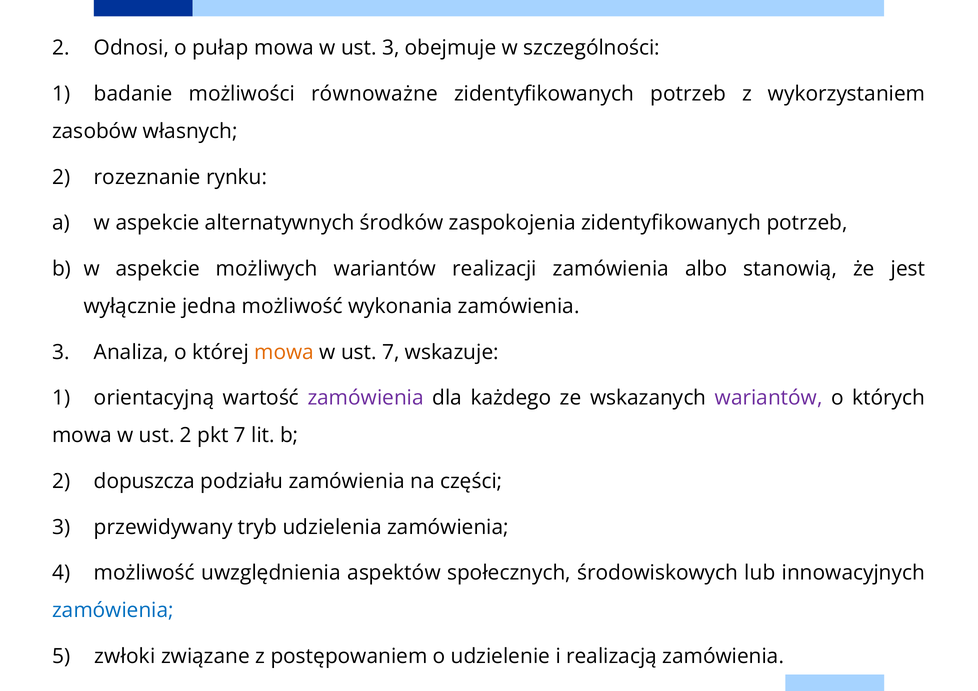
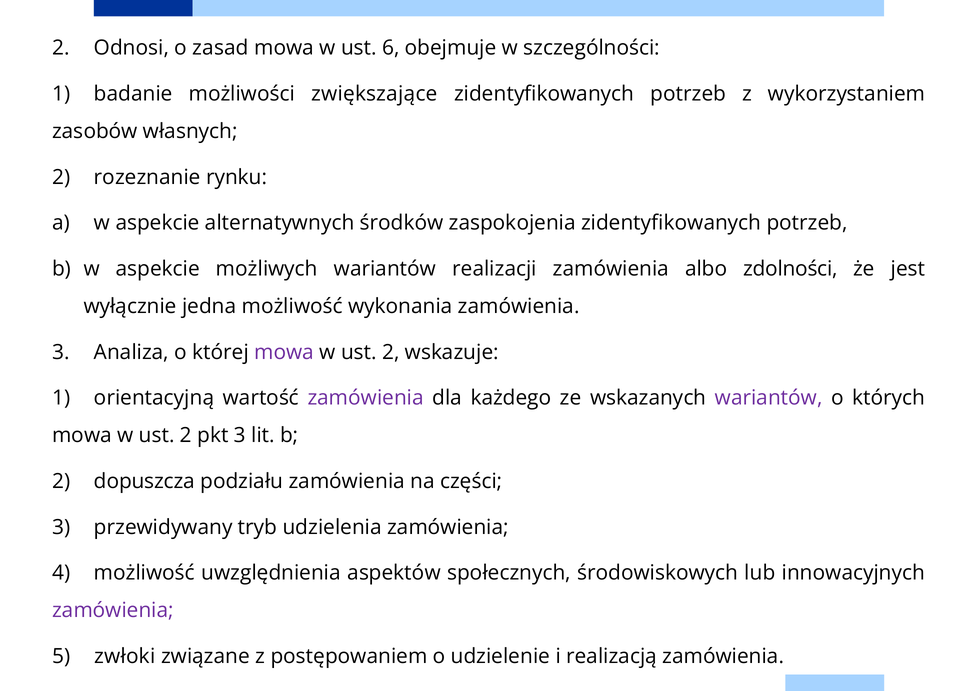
pułap: pułap -> zasad
ust 3: 3 -> 6
równoważne: równoważne -> zwiększające
stanowią: stanowią -> zdolności
mowa at (284, 352) colour: orange -> purple
7 at (391, 352): 7 -> 2
pkt 7: 7 -> 3
zamówienia at (113, 611) colour: blue -> purple
